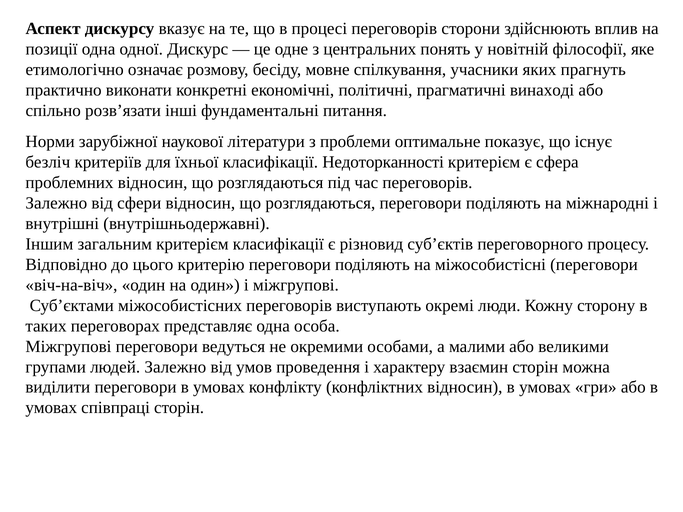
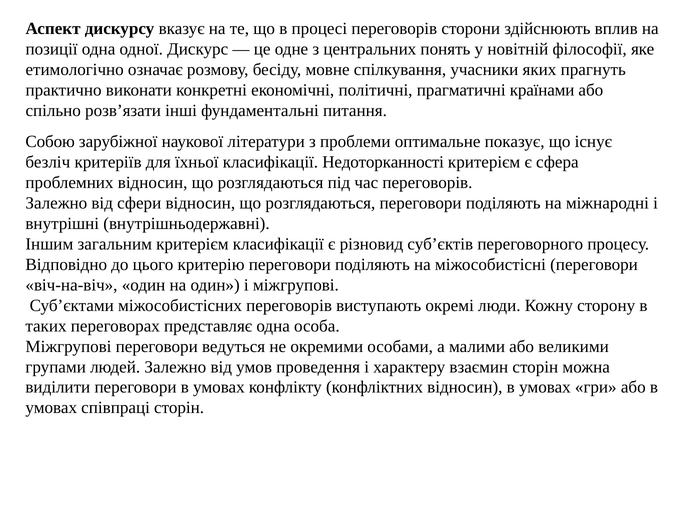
винаході: винаході -> країнами
Норми: Норми -> Собою
